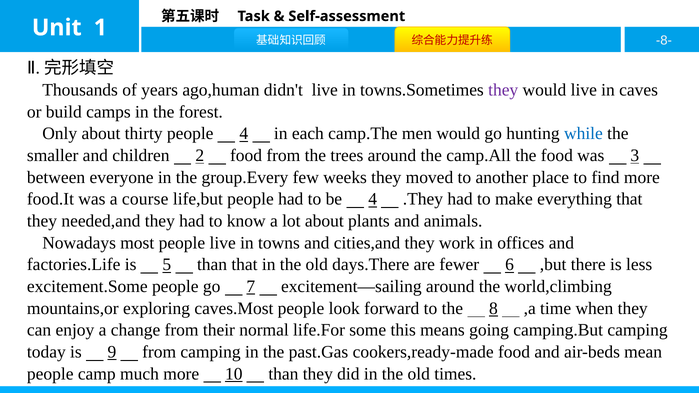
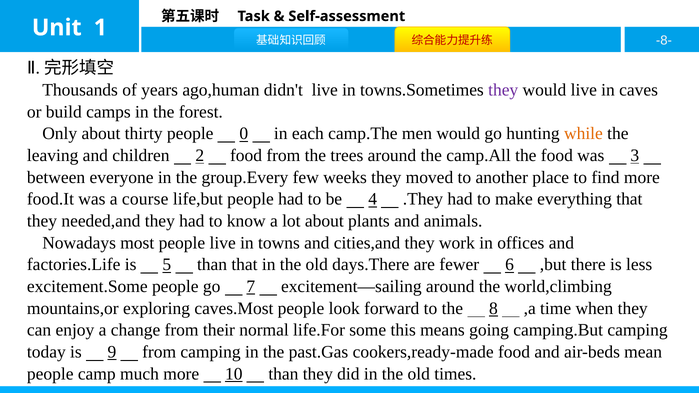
people 4: 4 -> 0
while colour: blue -> orange
smaller: smaller -> leaving
